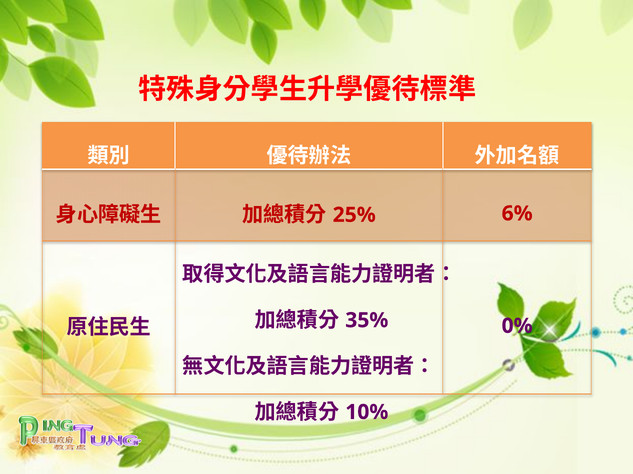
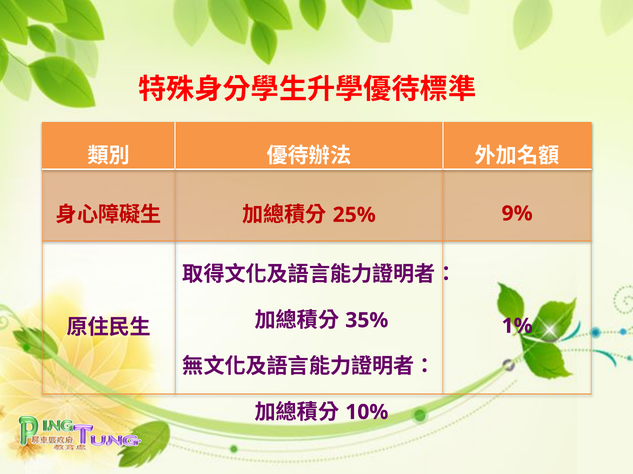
6%: 6% -> 9%
0%: 0% -> 1%
